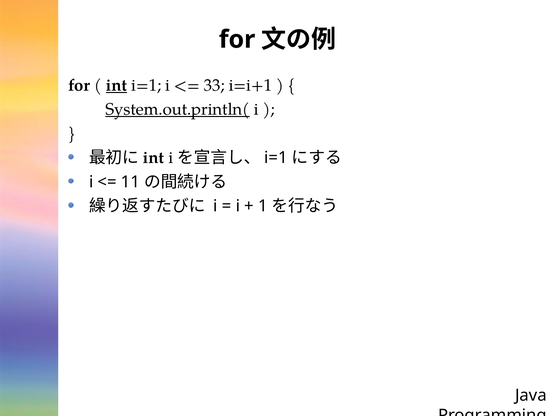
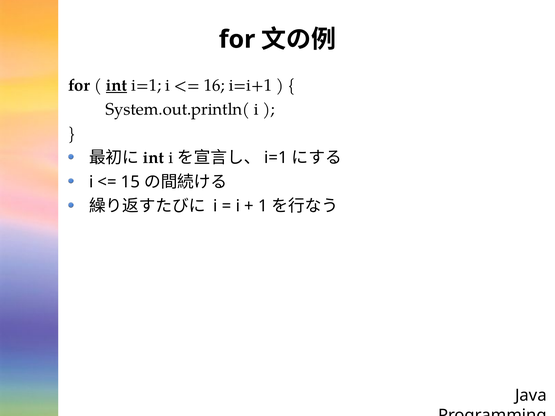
33: 33 -> 16
System.out.println( underline: present -> none
11: 11 -> 15
